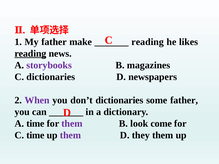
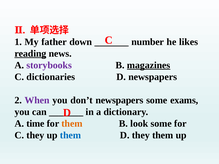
make: make -> down
reading at (148, 42): reading -> number
magazines underline: none -> present
don’t dictionaries: dictionaries -> newspapers
some father: father -> exams
them at (72, 124) colour: purple -> orange
look come: come -> some
C time: time -> they
them at (71, 135) colour: purple -> blue
